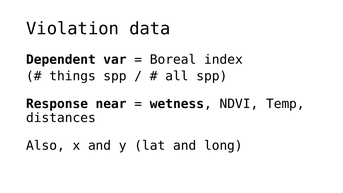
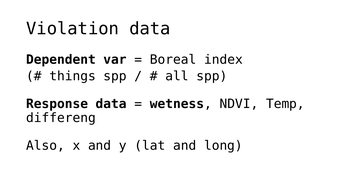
Response near: near -> data
distances: distances -> differeng
